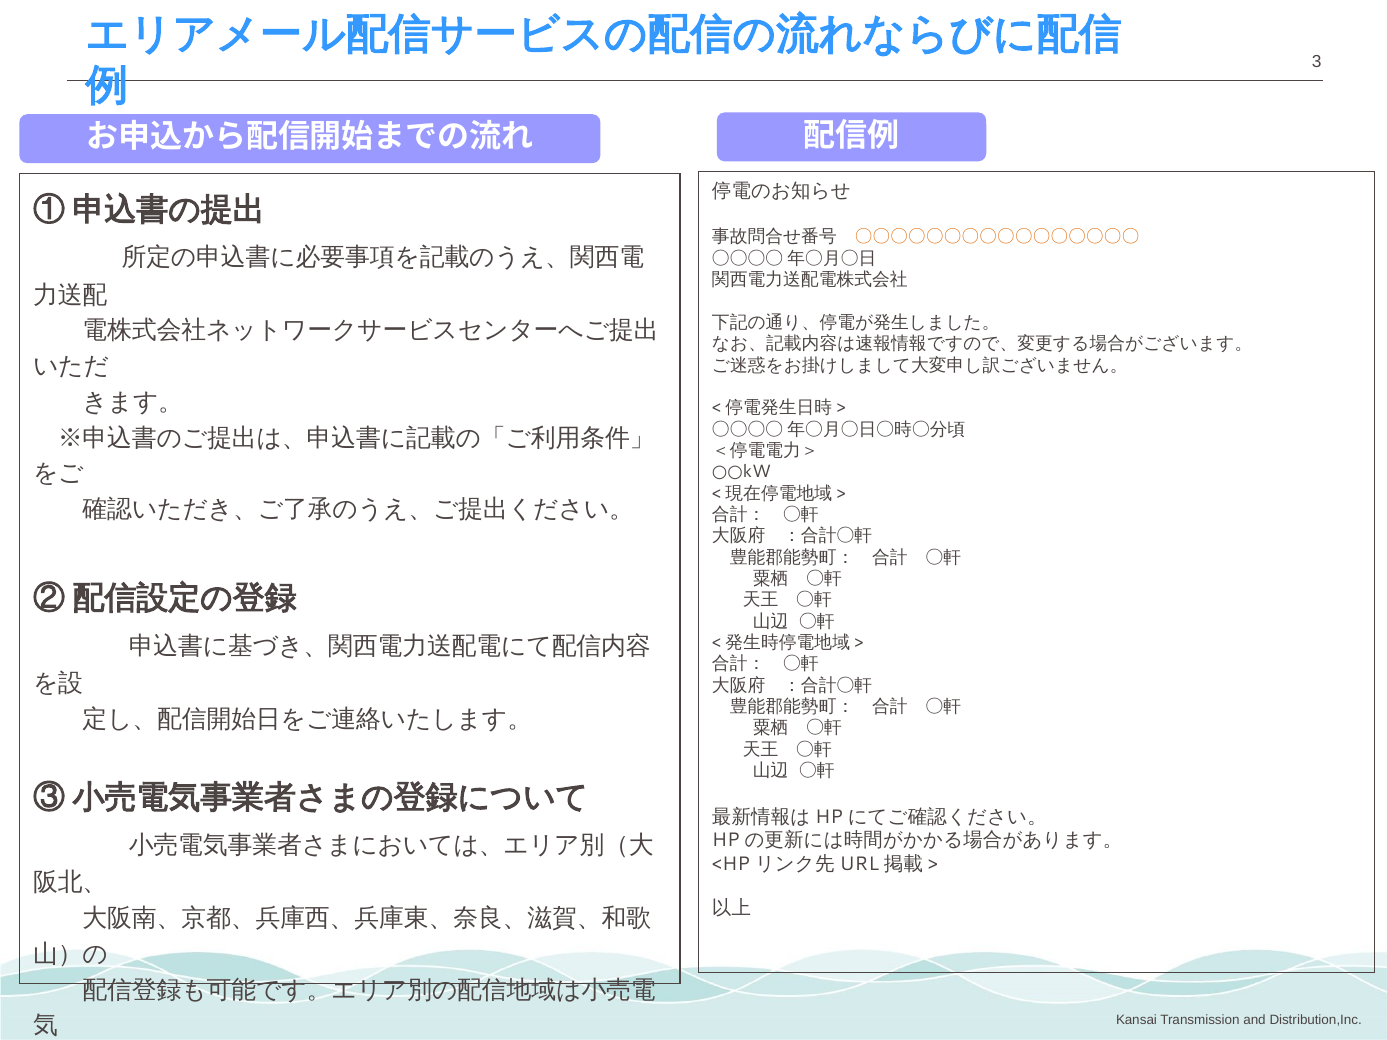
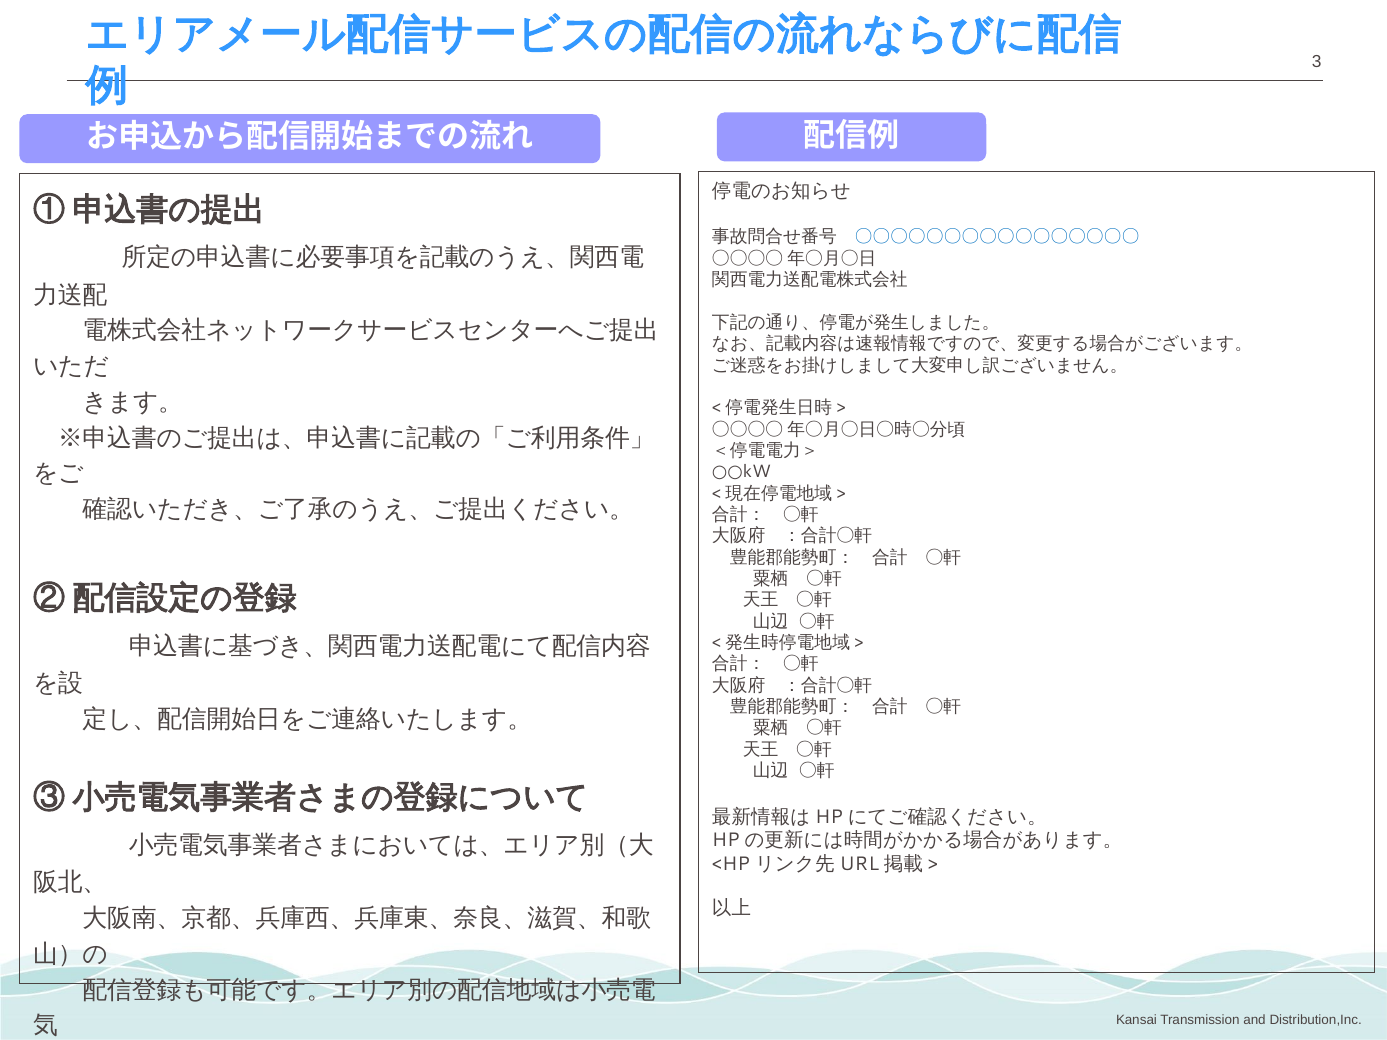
〇〇〇〇〇〇〇〇〇〇〇〇〇〇〇〇 colour: orange -> blue
